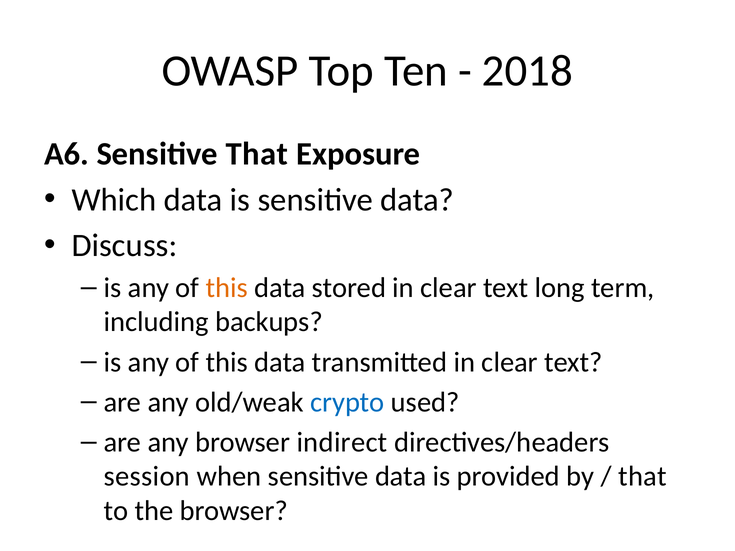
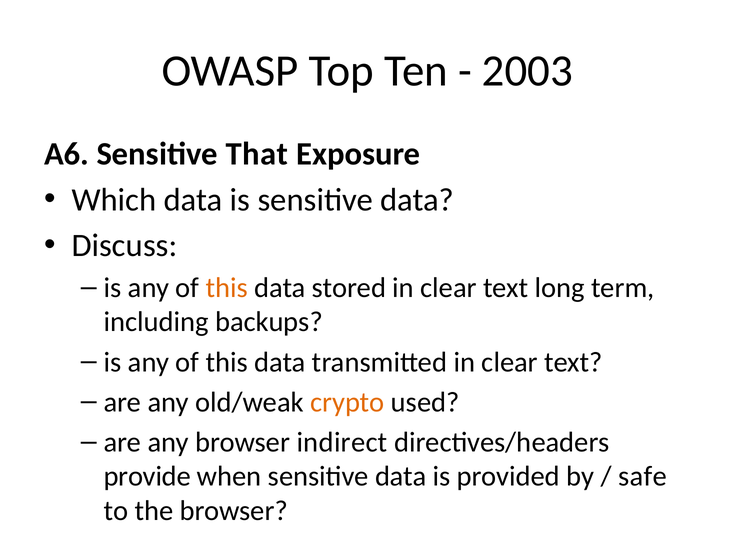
2018: 2018 -> 2003
crypto colour: blue -> orange
session: session -> provide
that at (643, 477): that -> safe
